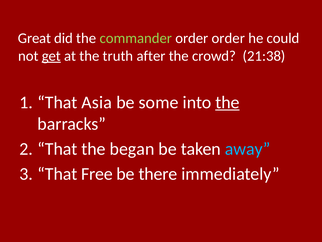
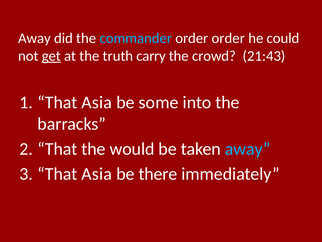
Great at (34, 38): Great -> Away
commander colour: light green -> light blue
after: after -> carry
21:38: 21:38 -> 21:43
the at (227, 102) underline: present -> none
began: began -> would
Free at (97, 174): Free -> Asia
